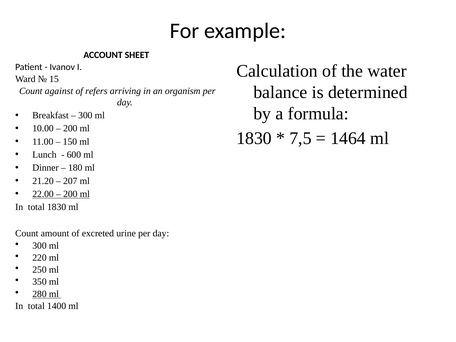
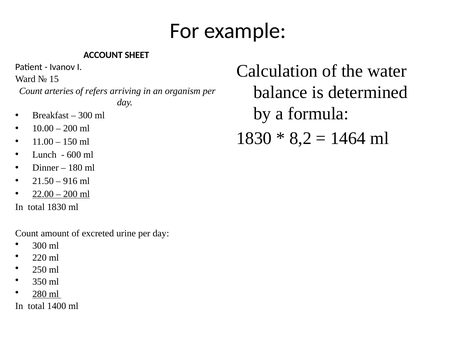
against: against -> arteries
7,5: 7,5 -> 8,2
21.20: 21.20 -> 21.50
207: 207 -> 916
